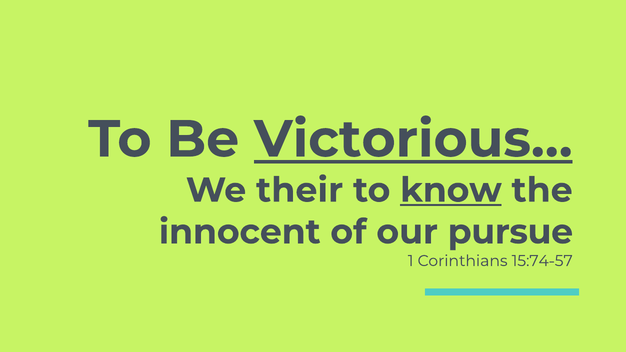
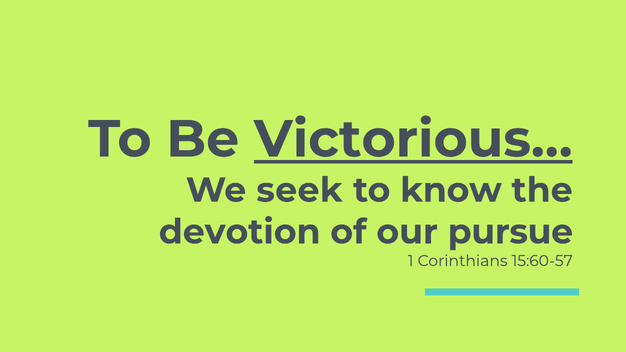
their: their -> seek
know underline: present -> none
innocent: innocent -> devotion
15:74-57: 15:74-57 -> 15:60-57
